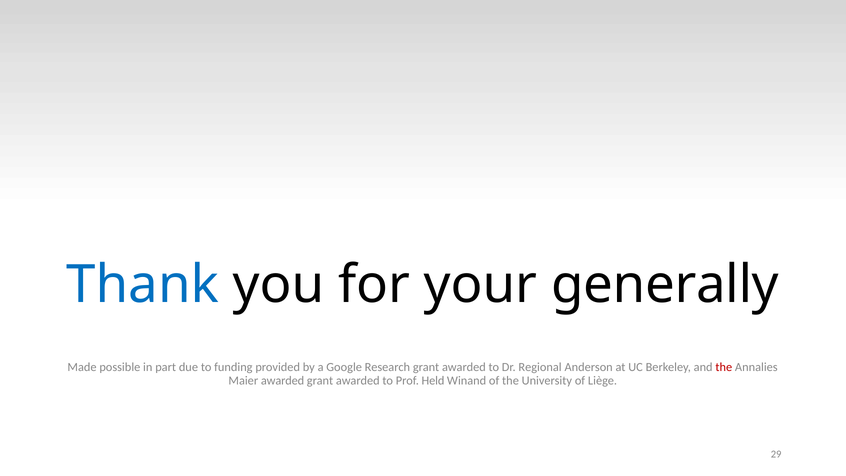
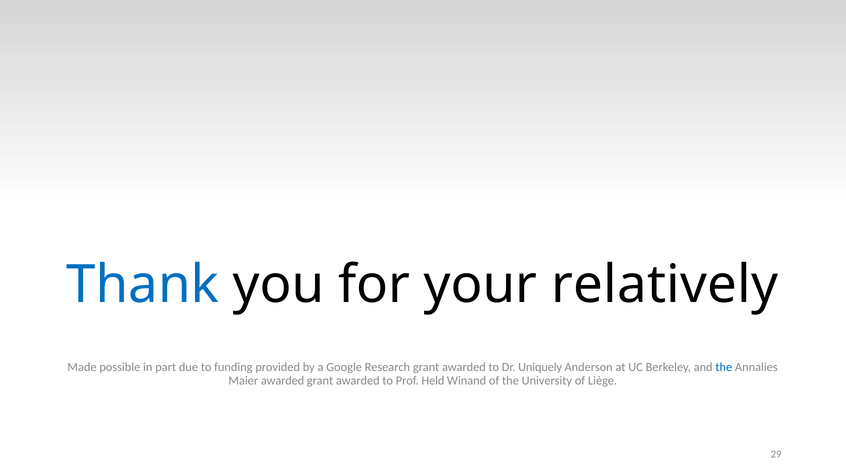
generally: generally -> relatively
Regional: Regional -> Uniquely
the at (724, 367) colour: red -> blue
